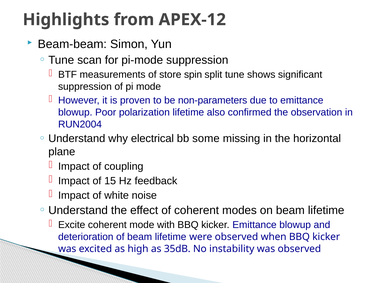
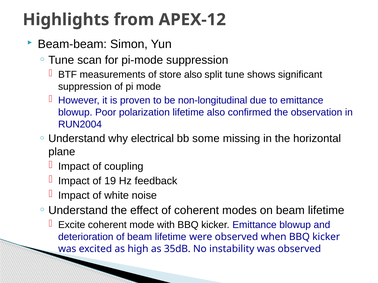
store spin: spin -> also
non-parameters: non-parameters -> non-longitudinal
15: 15 -> 19
